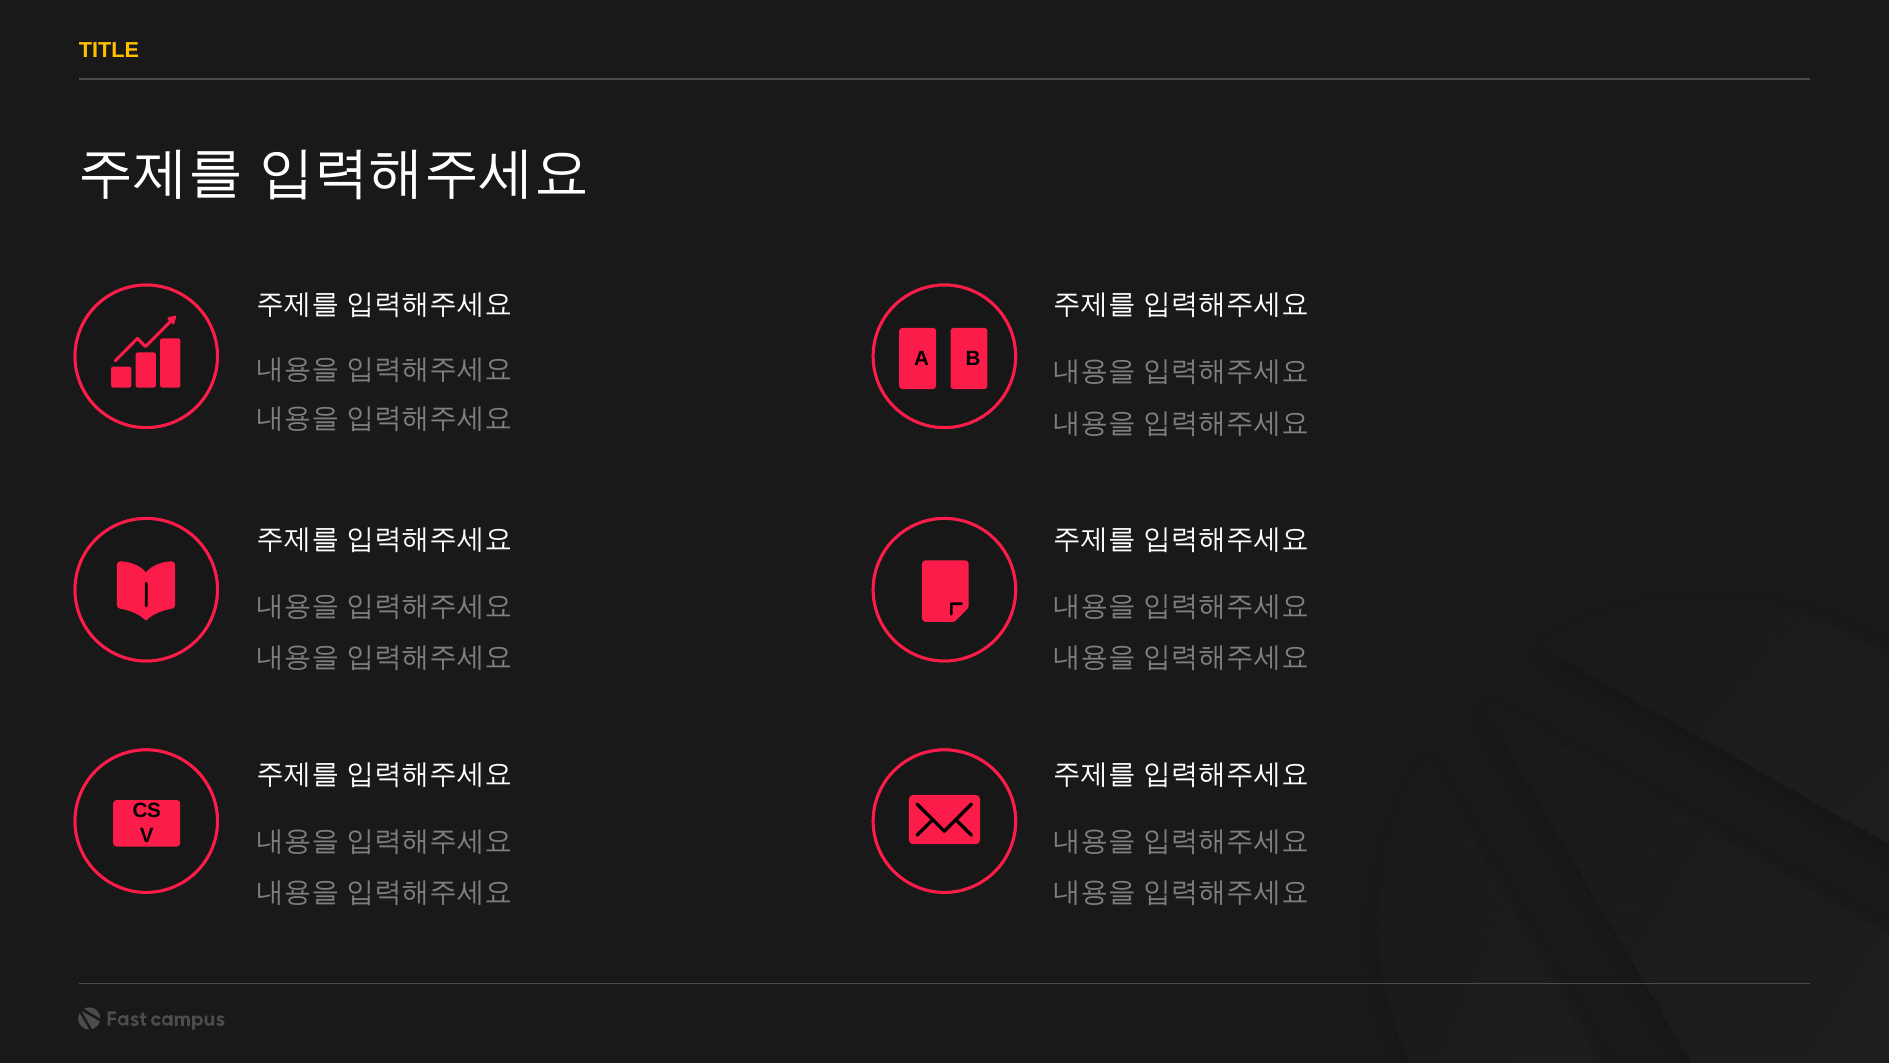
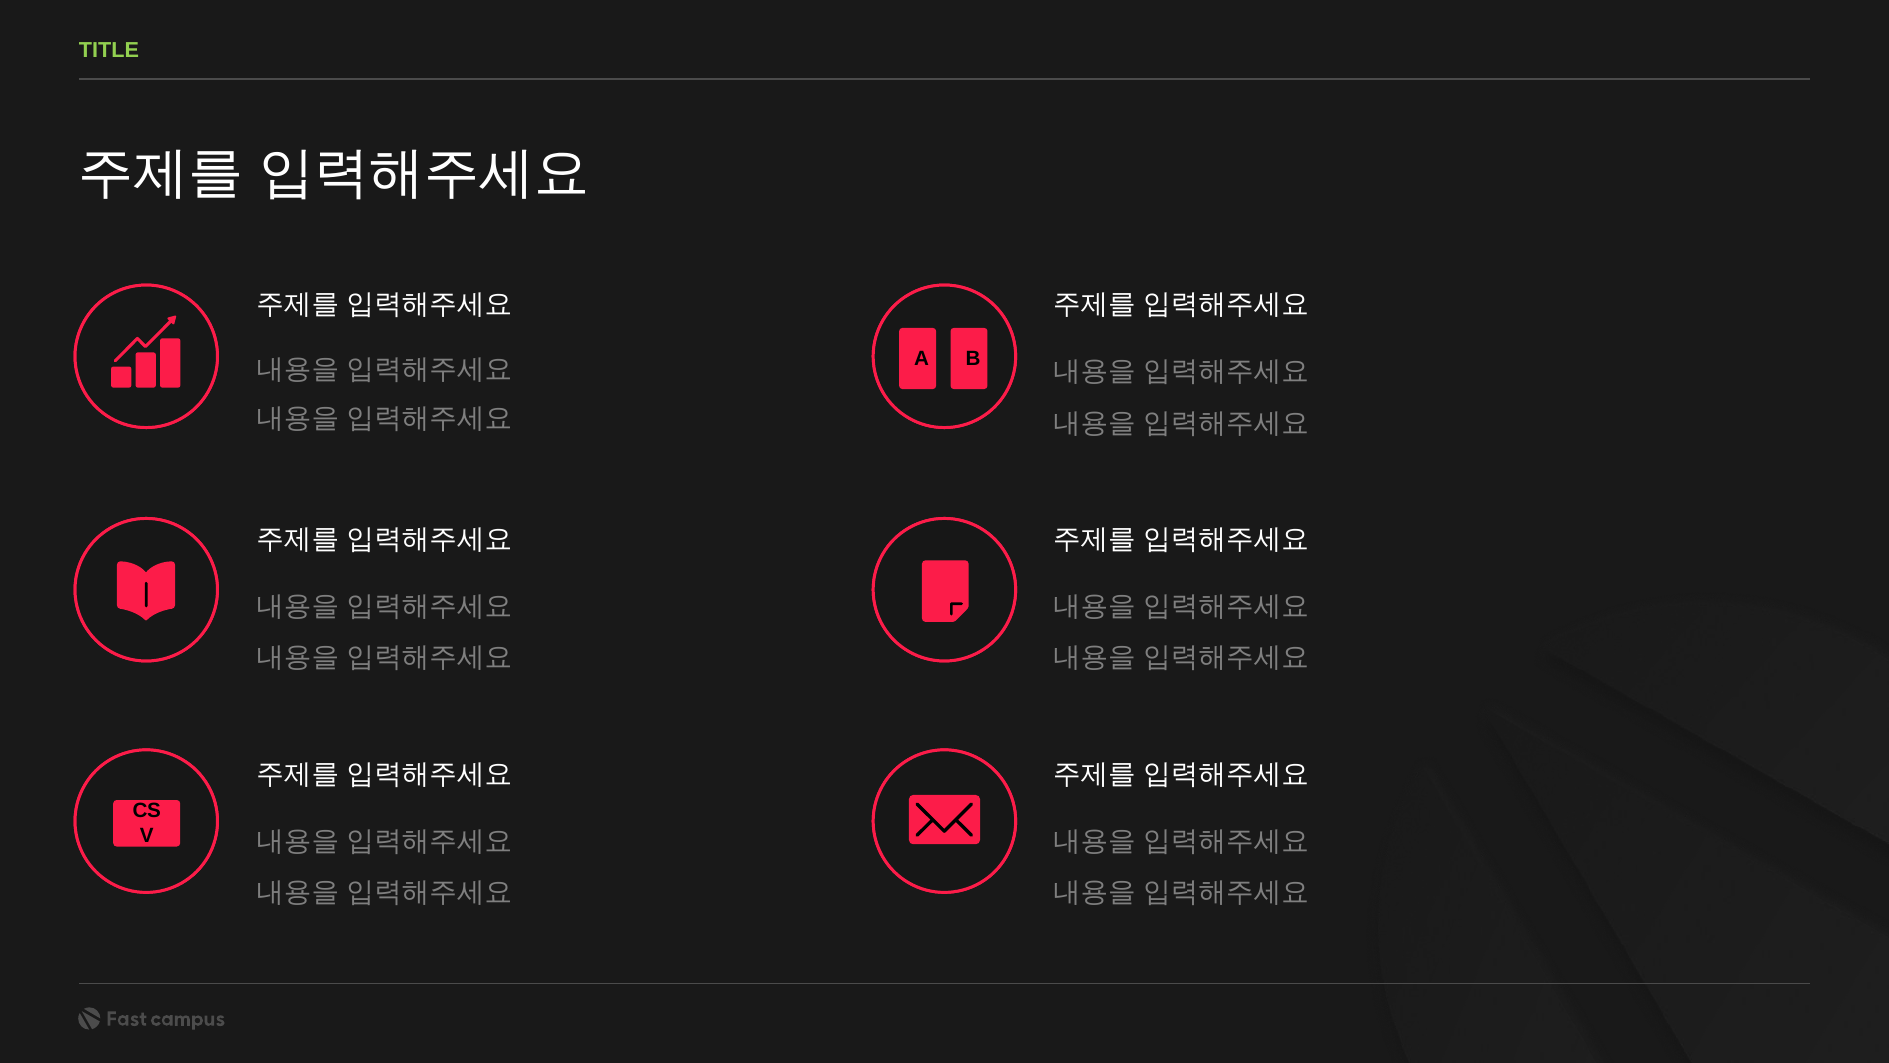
TITLE colour: yellow -> light green
